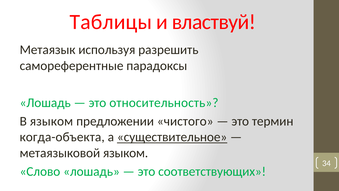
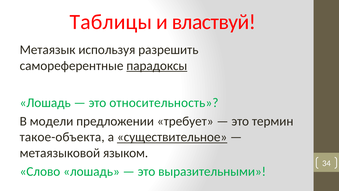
парадоксы underline: none -> present
В языком: языком -> модели
чистого: чистого -> требует
когда-объекта: когда-объекта -> такое-объекта
соответствующих: соответствующих -> выразительными
